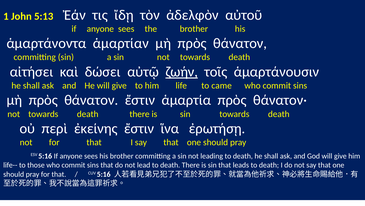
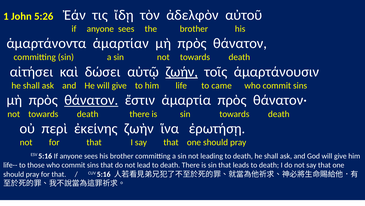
5:13: 5:13 -> 5:26
θάνατον at (91, 100) underline: none -> present
ἐκείνης ἔστιν: ἔστιν -> ζωὴν
